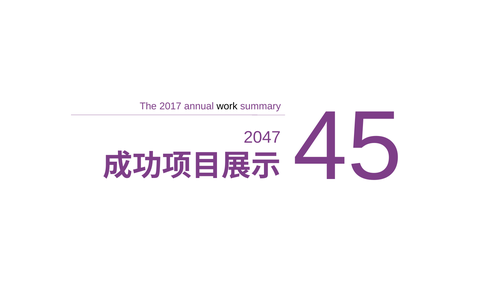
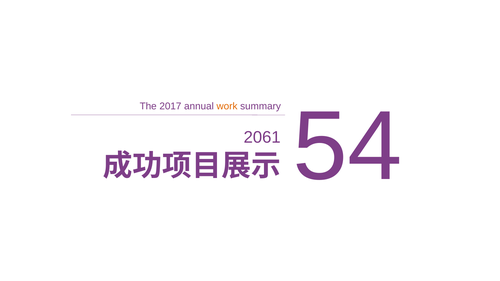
work colour: black -> orange
45: 45 -> 54
2047: 2047 -> 2061
